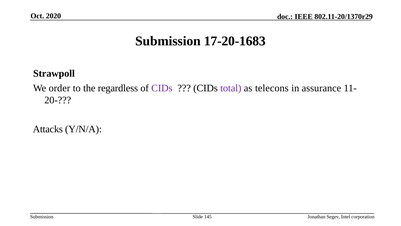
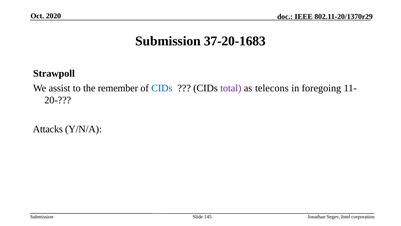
17-20-1683: 17-20-1683 -> 37-20-1683
order: order -> assist
regardless: regardless -> remember
CIDs at (162, 88) colour: purple -> blue
assurance: assurance -> foregoing
